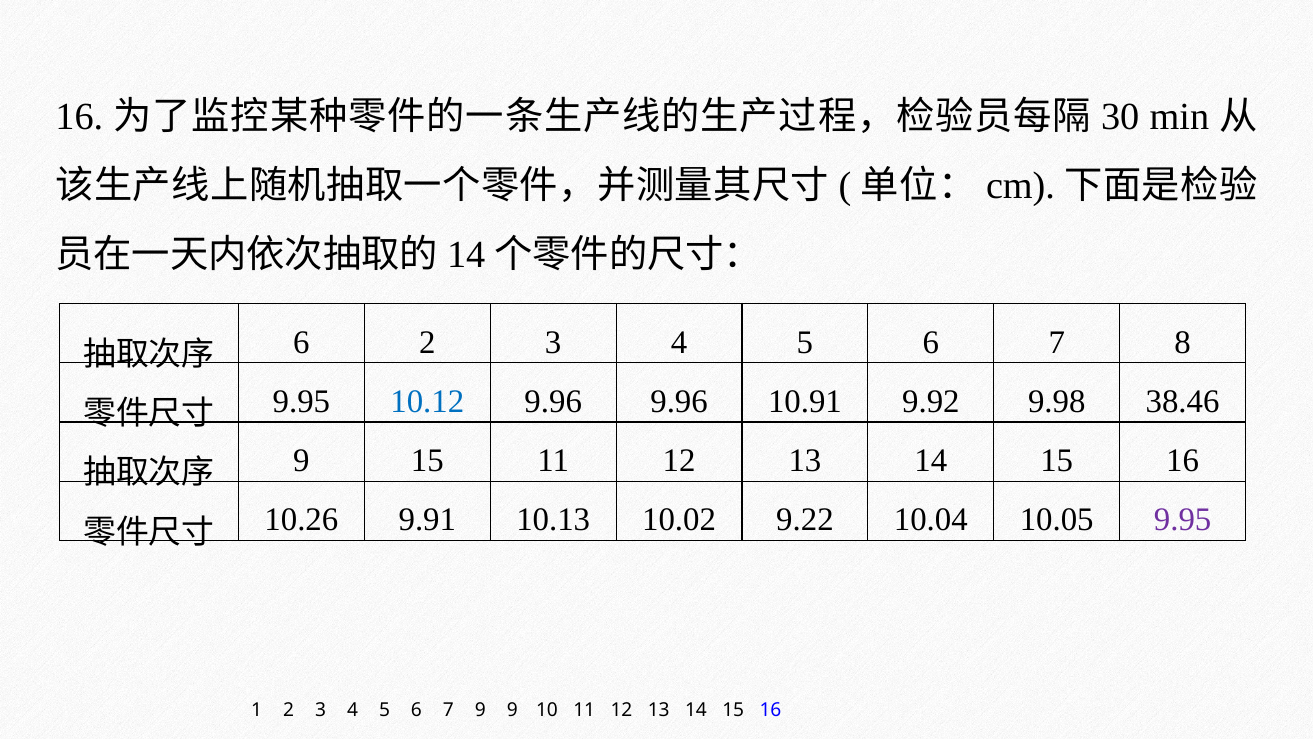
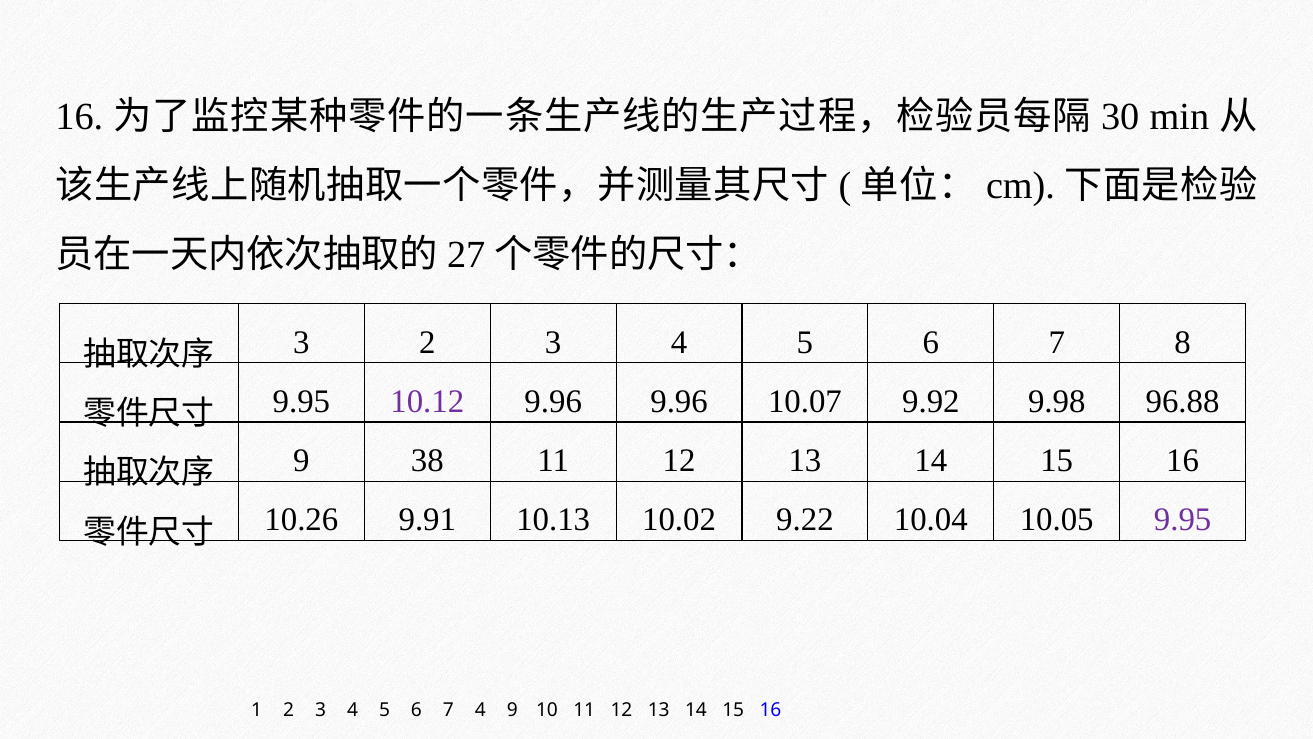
14 at (466, 255): 14 -> 27
6 at (301, 342): 6 -> 3
10.12 colour: blue -> purple
10.91: 10.91 -> 10.07
38.46: 38.46 -> 96.88
9 15: 15 -> 38
7 9: 9 -> 4
